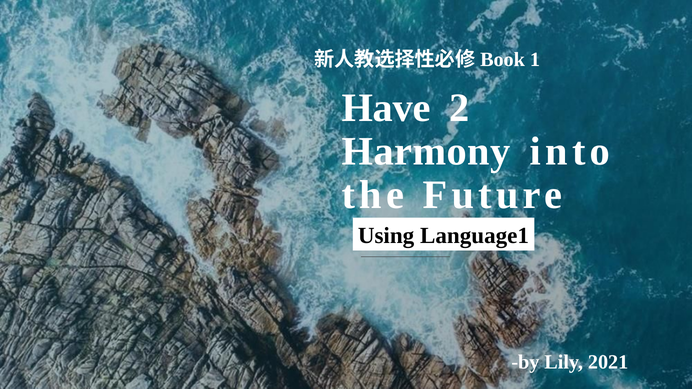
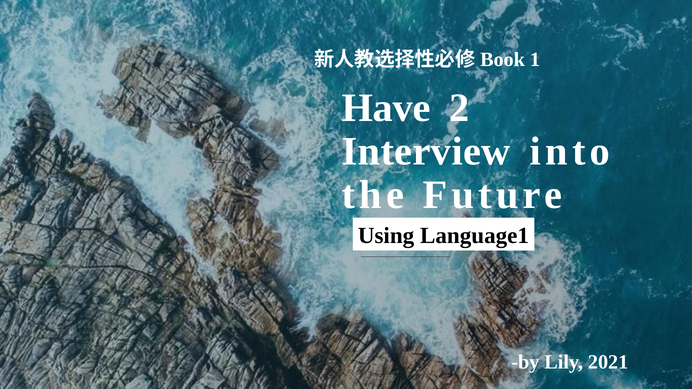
Harmony: Harmony -> Interview
